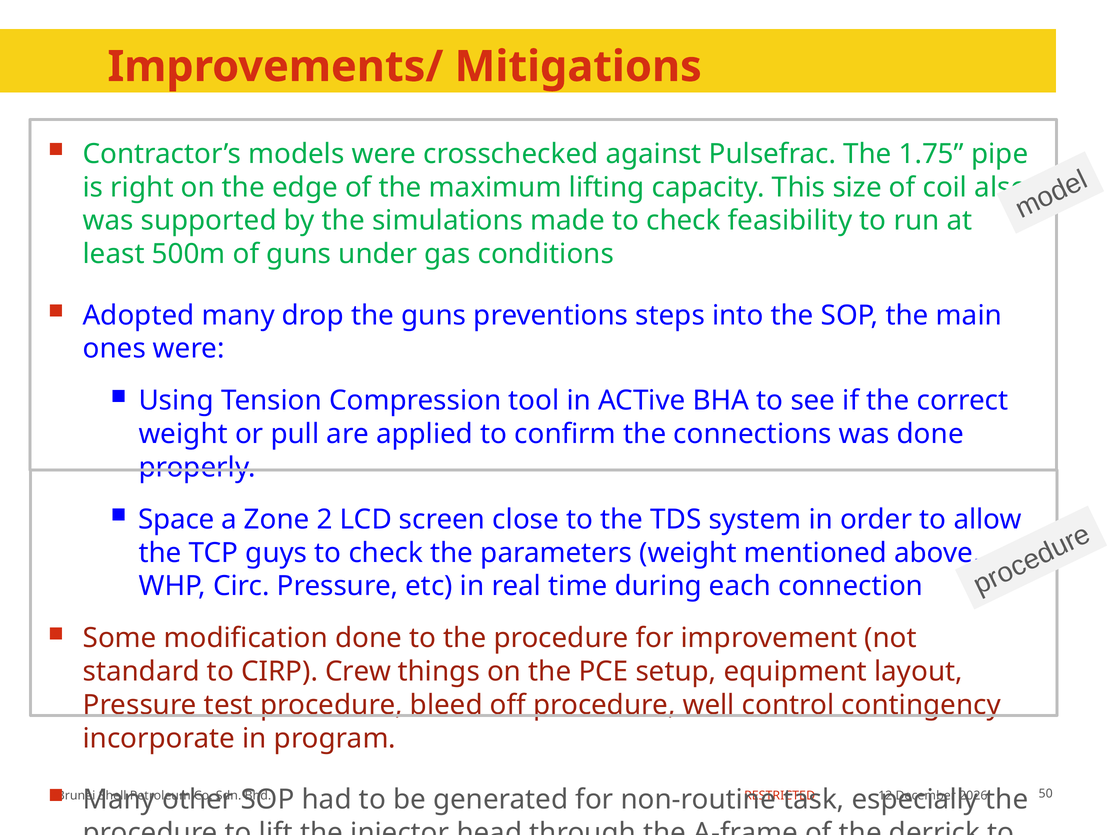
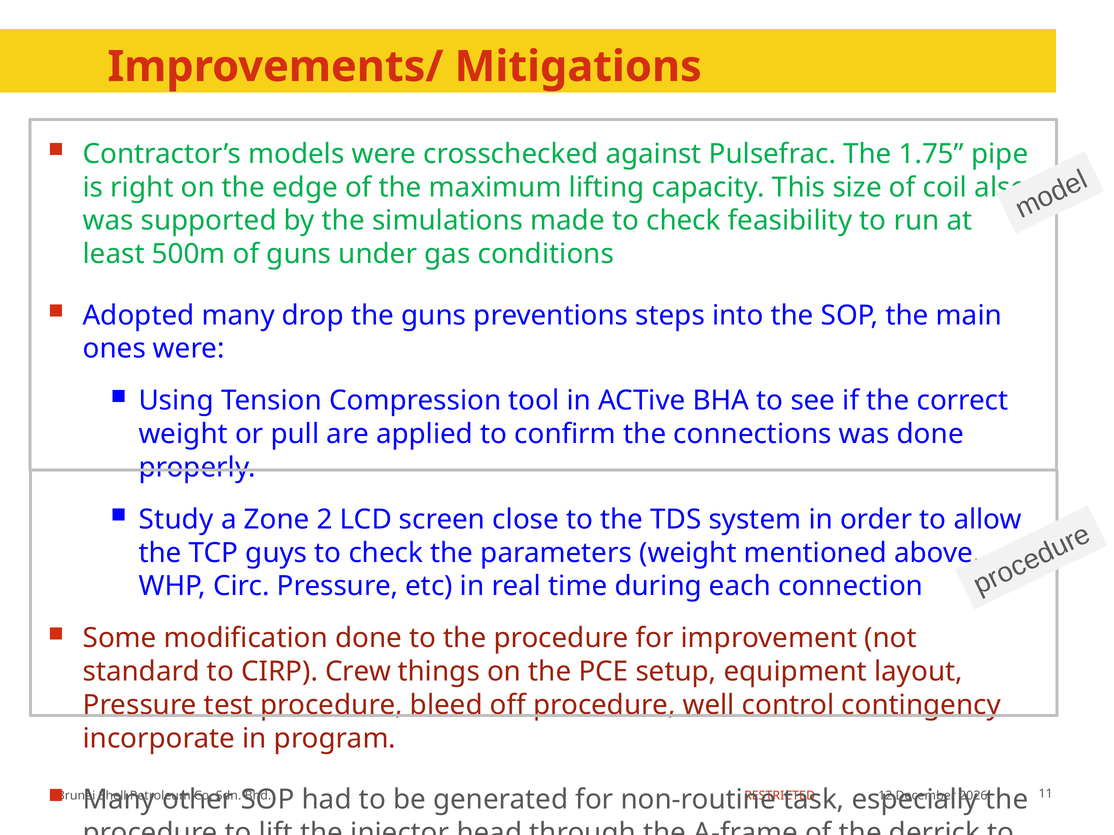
Space: Space -> Study
50: 50 -> 11
